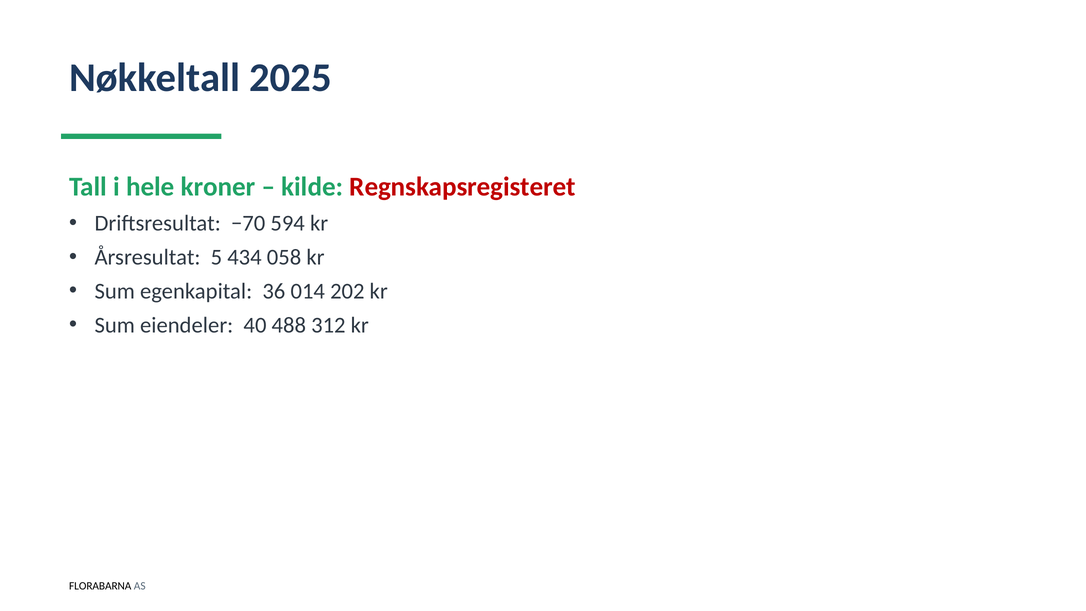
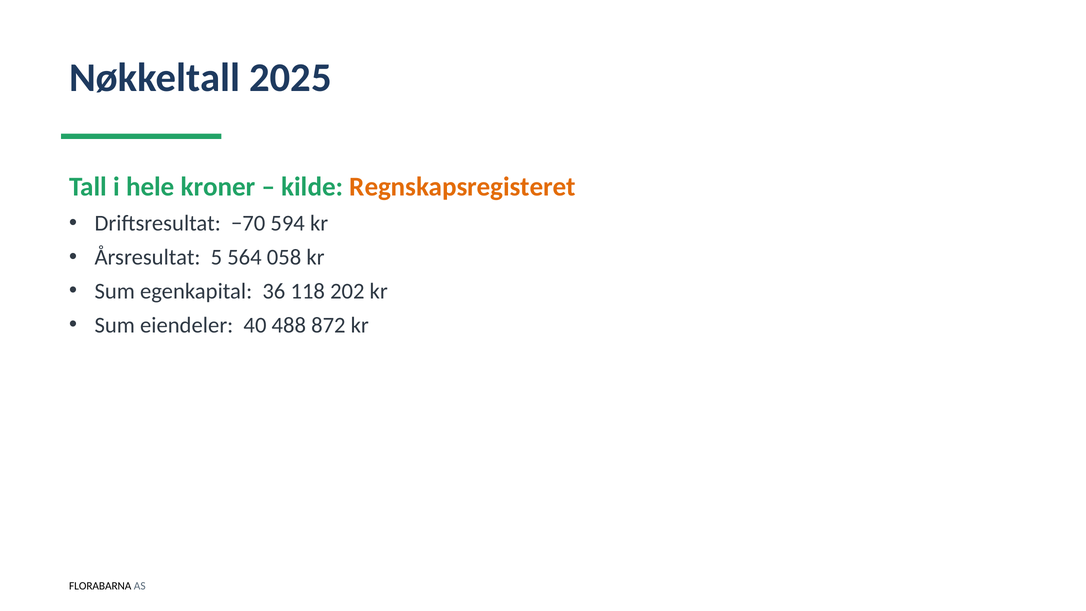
Regnskapsregisteret colour: red -> orange
434: 434 -> 564
014: 014 -> 118
312: 312 -> 872
